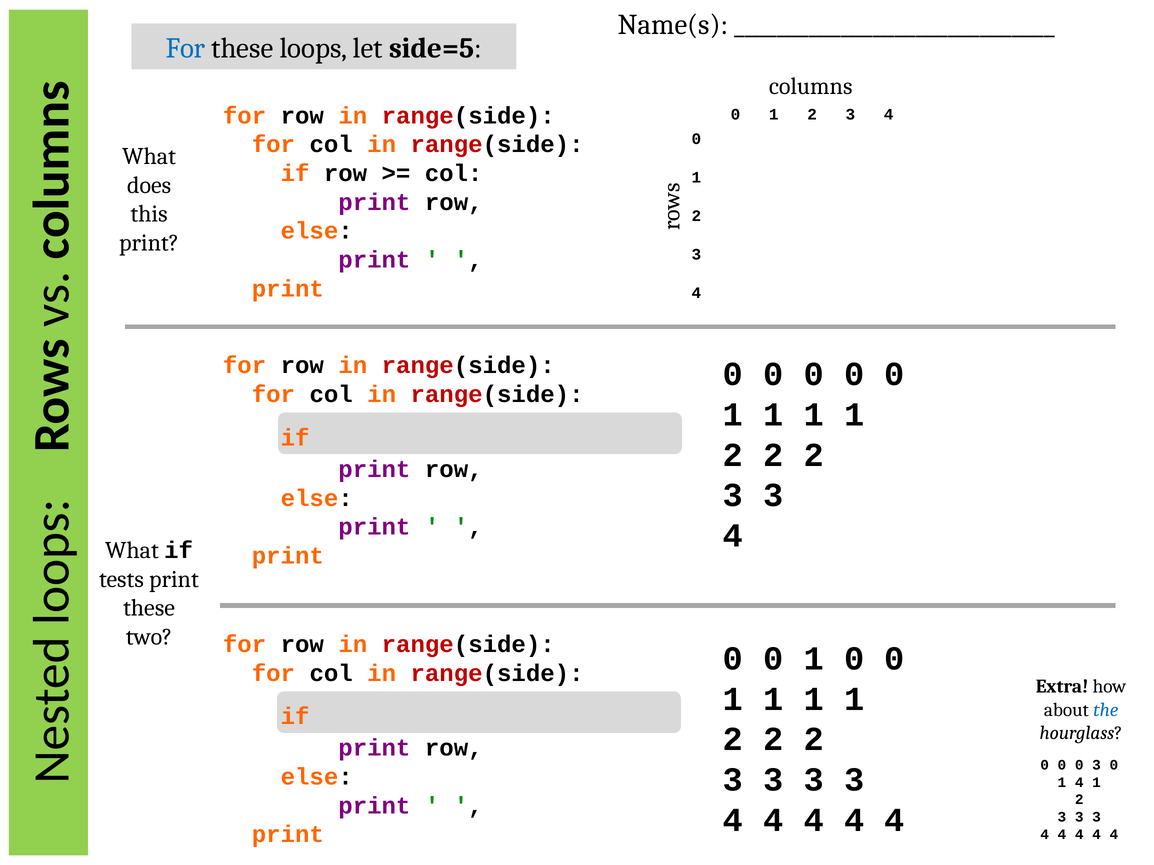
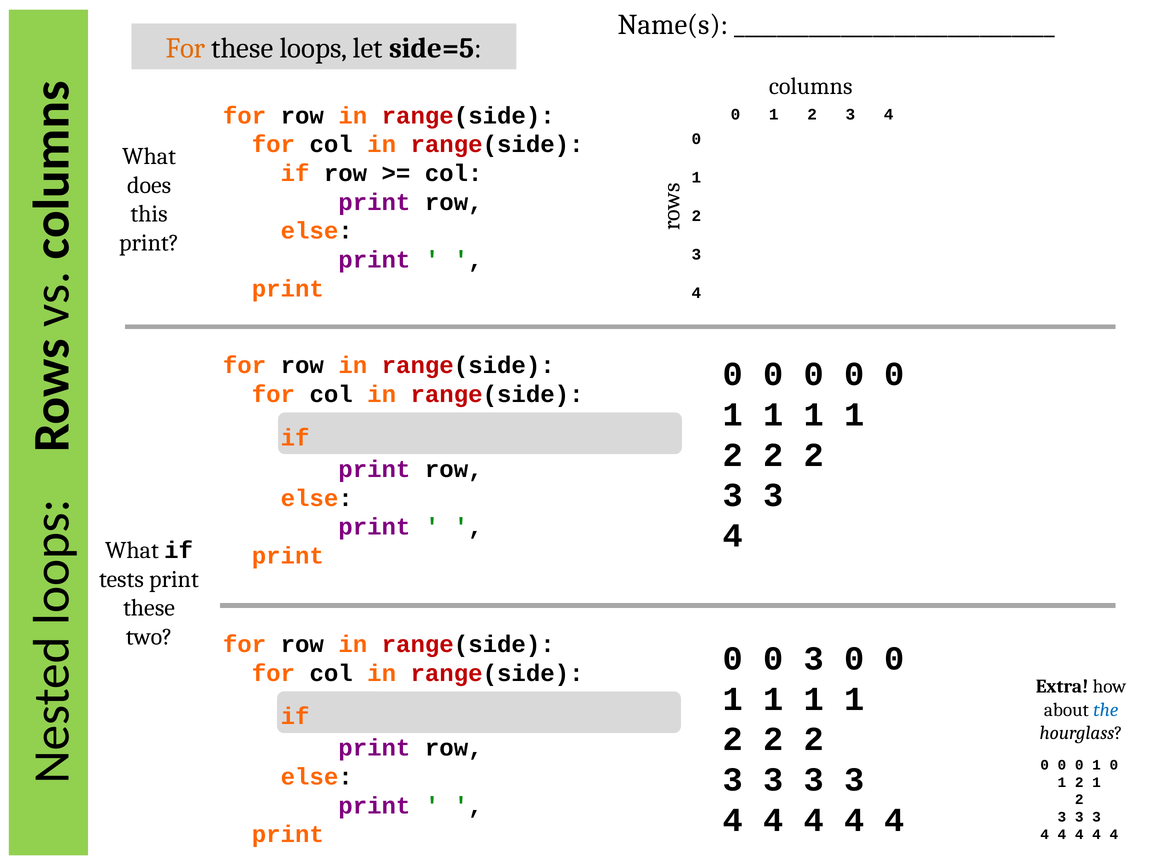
For at (186, 48) colour: blue -> orange
1 at (814, 659): 1 -> 3
3 at (1097, 765): 3 -> 1
4 at (1079, 783): 4 -> 2
